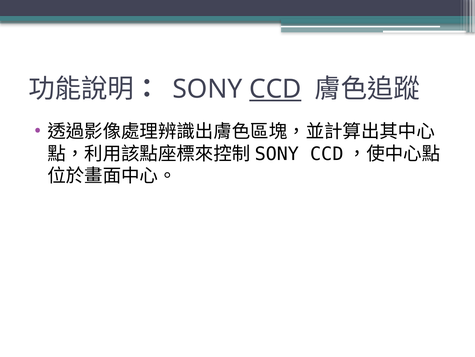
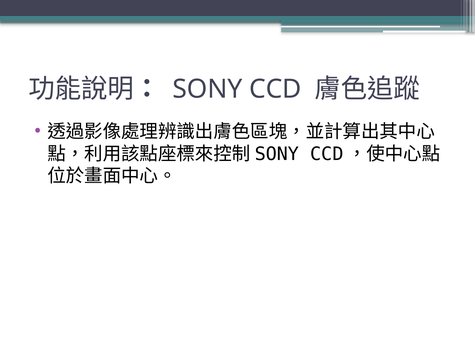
CCD underline: present -> none
